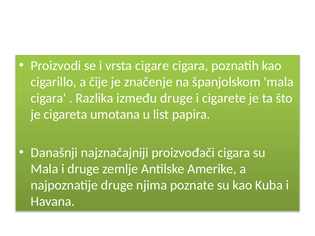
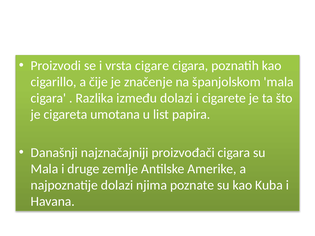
između druge: druge -> dolazi
najpoznatije druge: druge -> dolazi
